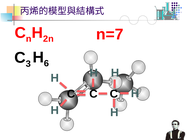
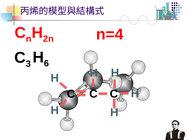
n=7: n=7 -> n=4
